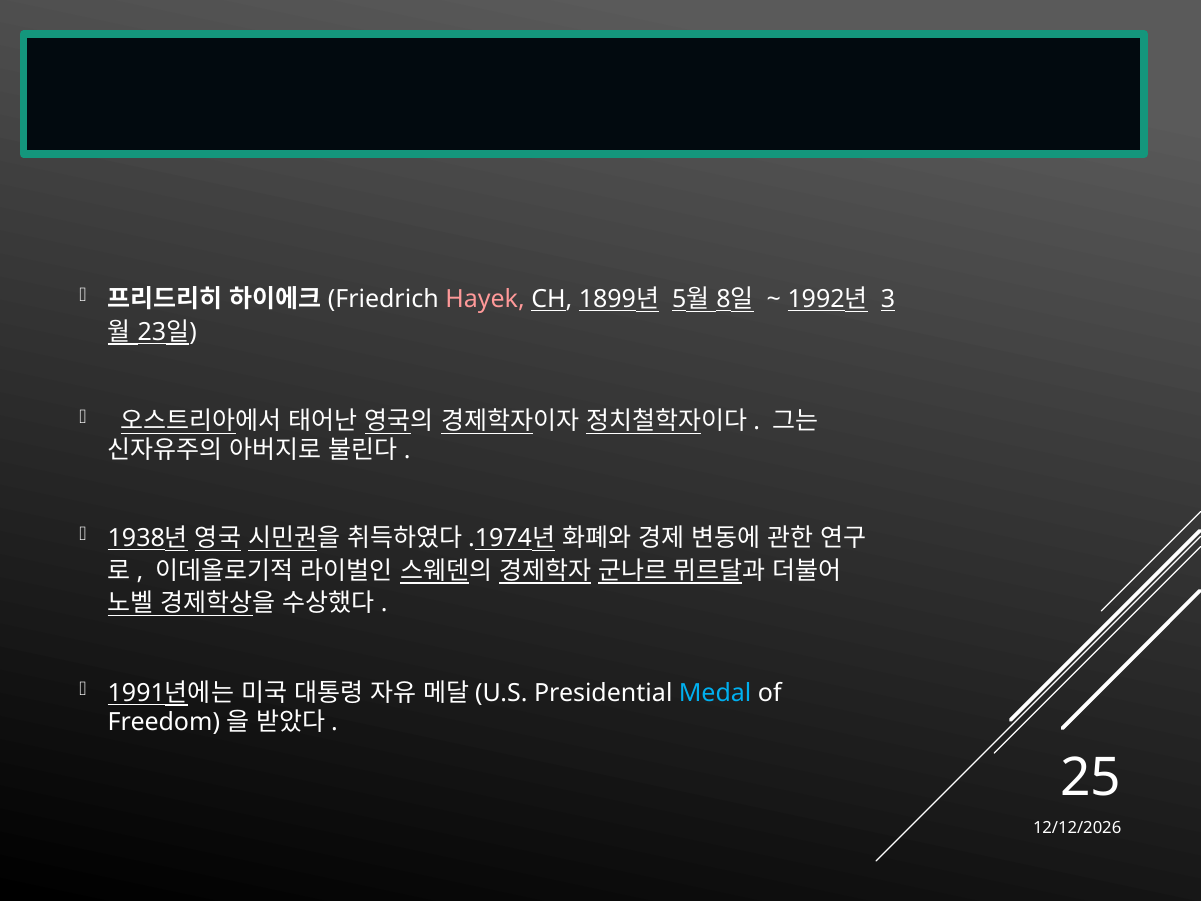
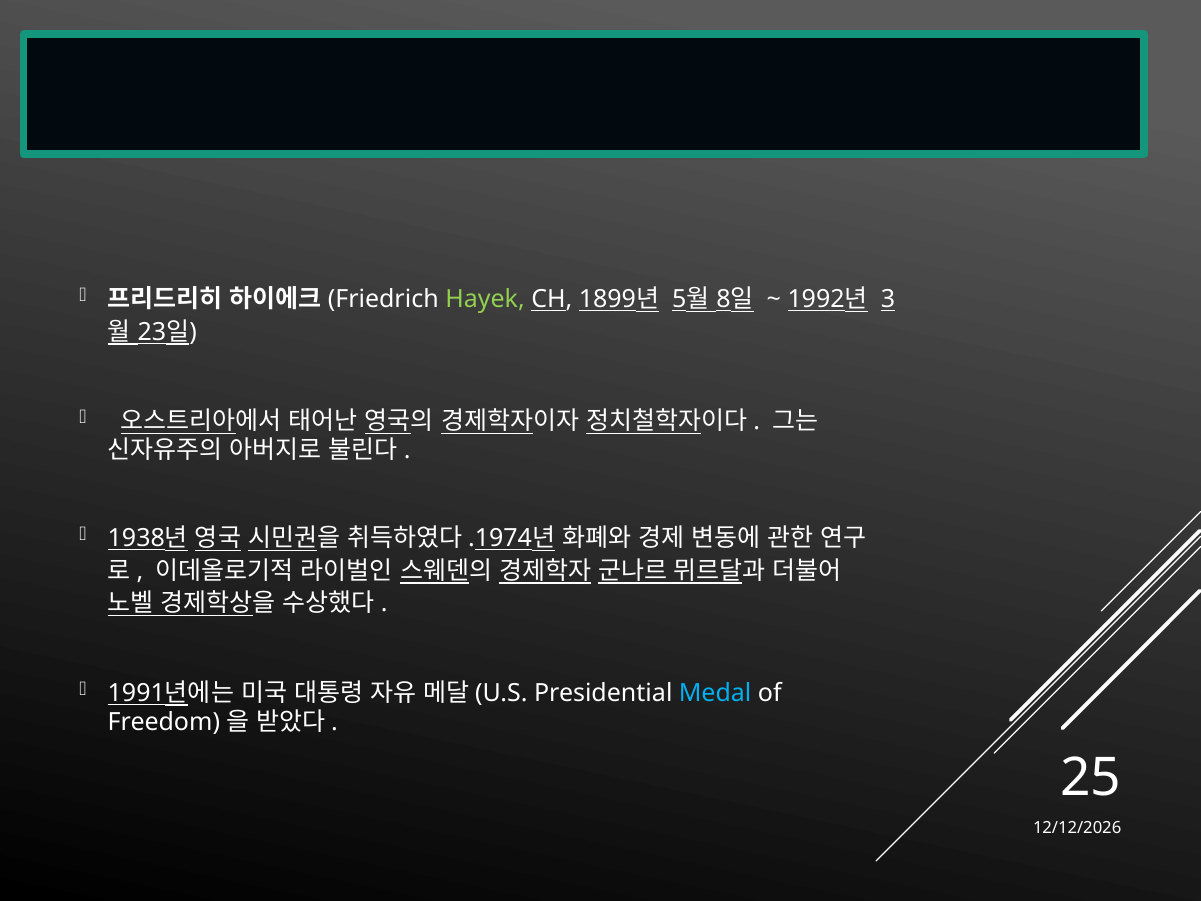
Hayek colour: pink -> light green
